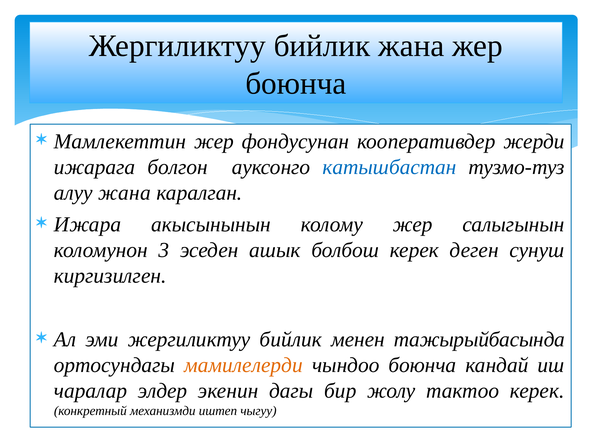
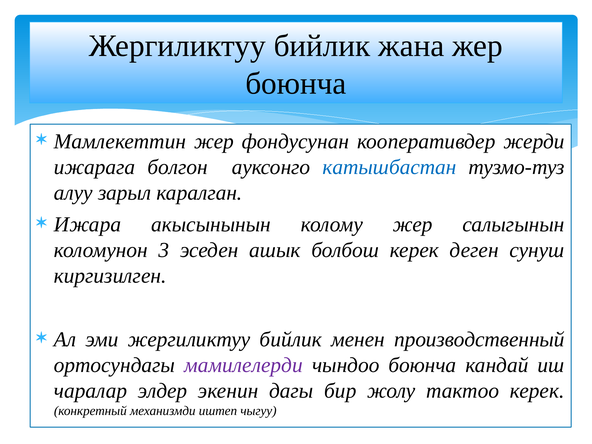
алуу жана: жана -> зарыл
тажырыйбасында: тажырыйбасында -> производственный
мамилелерди colour: orange -> purple
